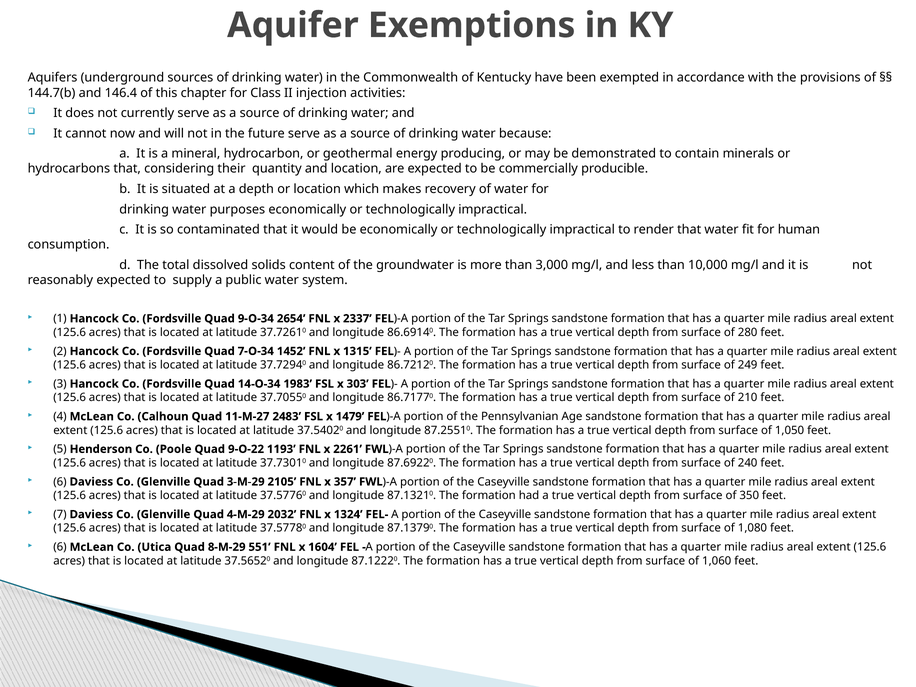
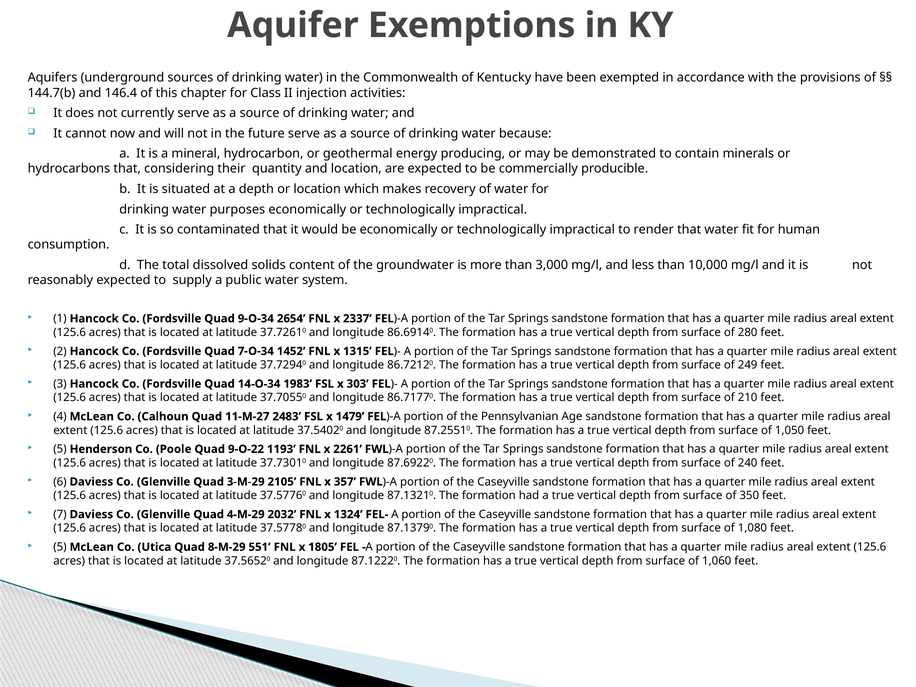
6 at (60, 547): 6 -> 5
1604: 1604 -> 1805
